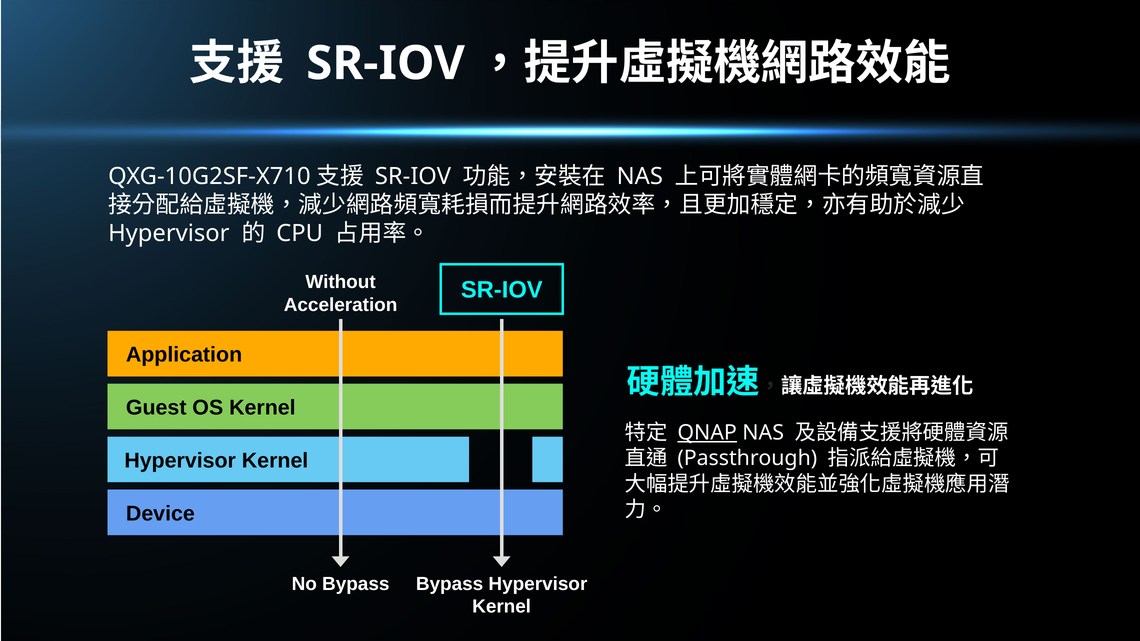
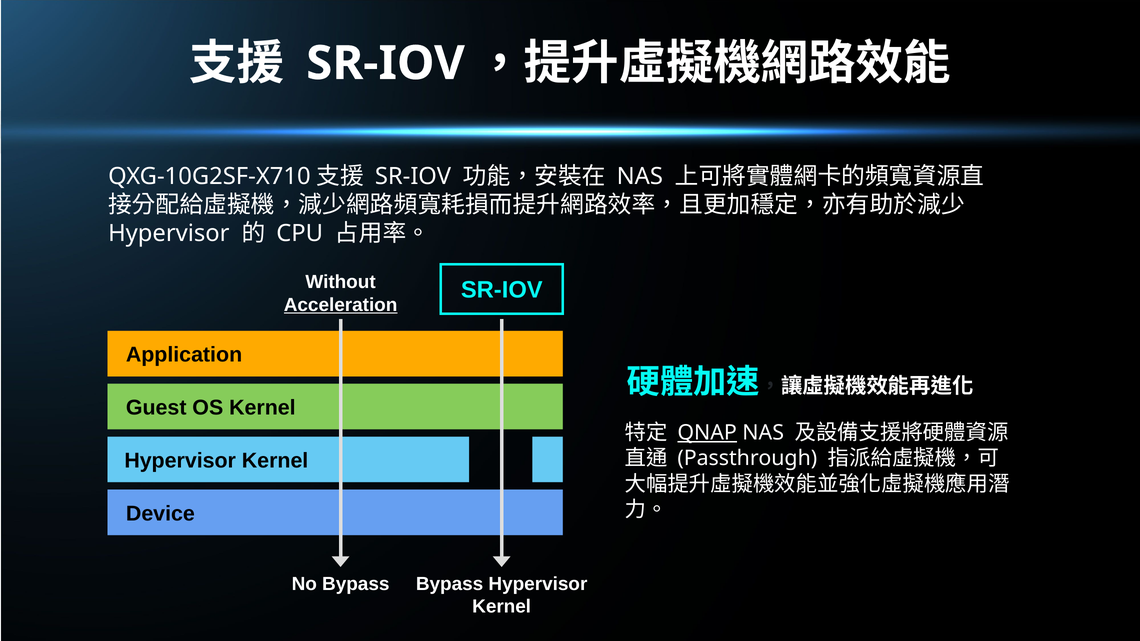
Acceleration underline: none -> present
